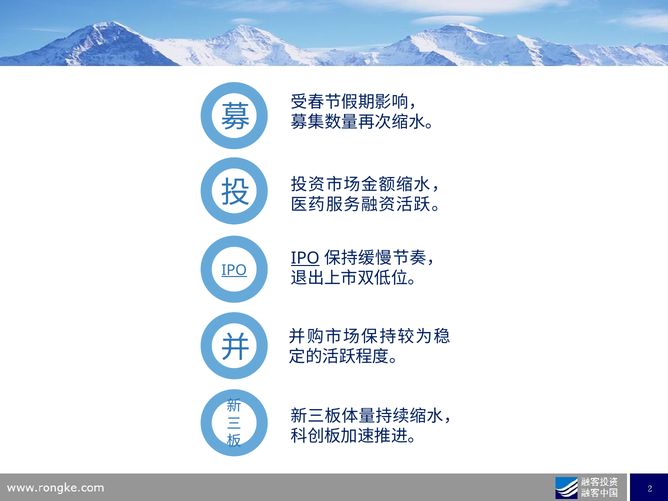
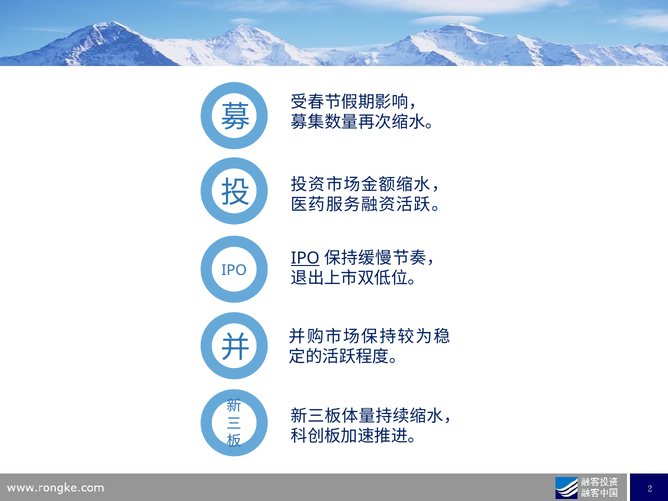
IPO at (234, 270) underline: present -> none
